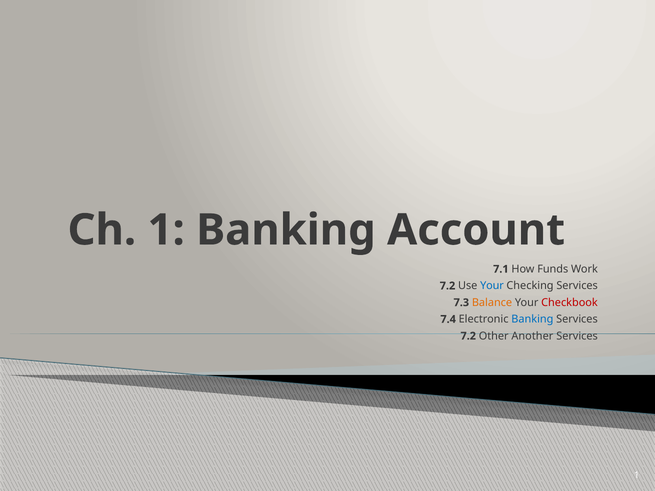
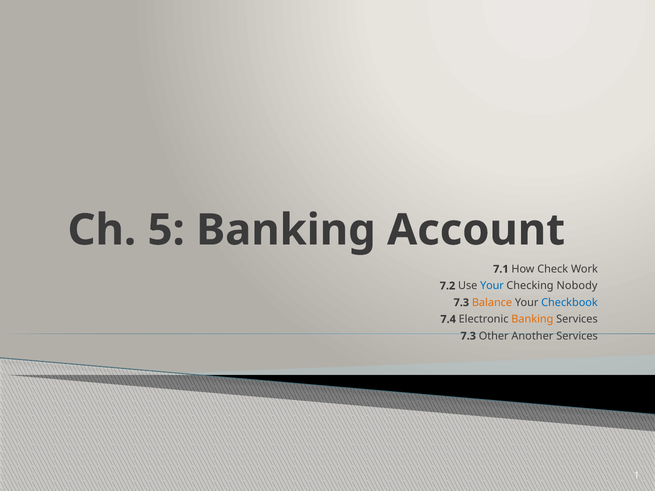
Ch 1: 1 -> 5
Funds: Funds -> Check
Checking Services: Services -> Nobody
Checkbook colour: red -> blue
Banking at (532, 319) colour: blue -> orange
7.2 at (468, 336): 7.2 -> 7.3
